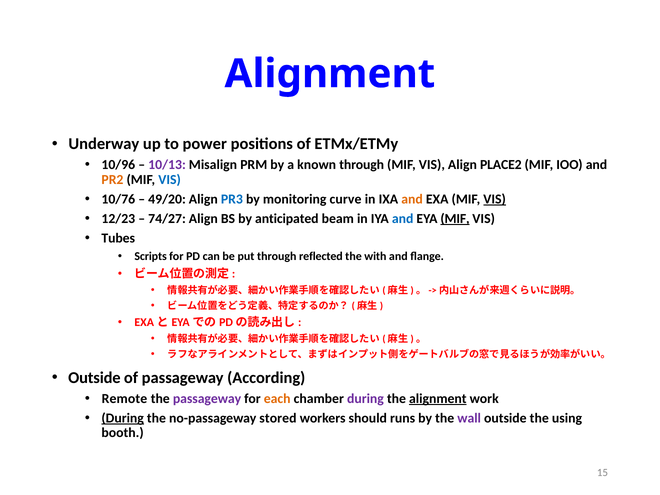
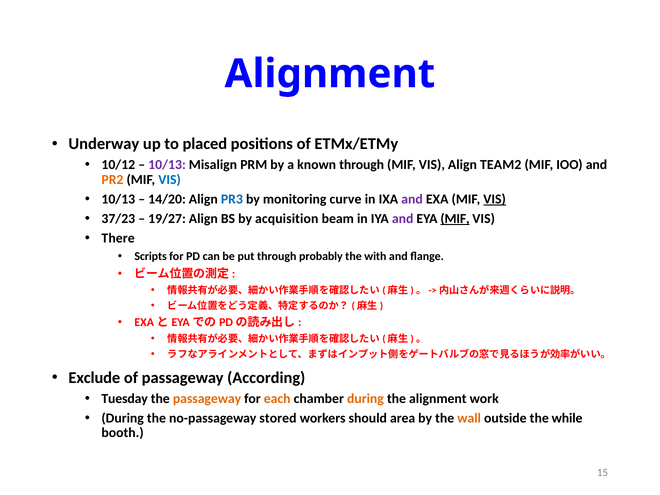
power: power -> placed
10/96: 10/96 -> 10/12
PLACE2: PLACE2 -> TEAM2
10/76 at (118, 199): 10/76 -> 10/13
49/20: 49/20 -> 14/20
and at (412, 199) colour: orange -> purple
12/23: 12/23 -> 37/23
74/27: 74/27 -> 19/27
anticipated: anticipated -> acquisition
and at (403, 219) colour: blue -> purple
Tubes: Tubes -> There
reflected: reflected -> probably
Outside at (94, 378): Outside -> Exclude
Remote: Remote -> Tuesday
passageway at (207, 399) colour: purple -> orange
during at (365, 399) colour: purple -> orange
alignment at (438, 399) underline: present -> none
During at (123, 418) underline: present -> none
runs: runs -> area
wall colour: purple -> orange
using: using -> while
